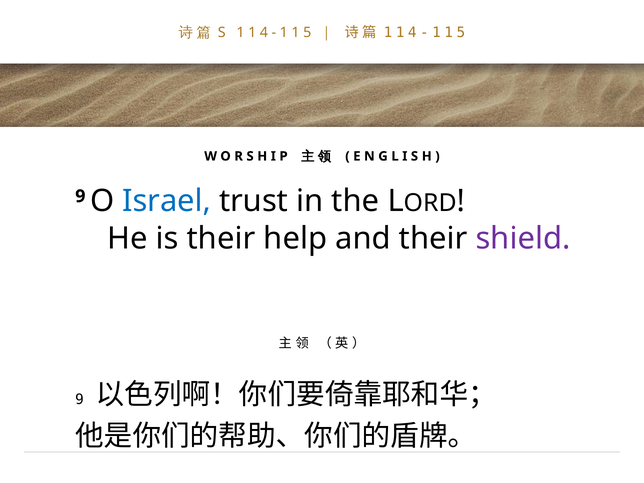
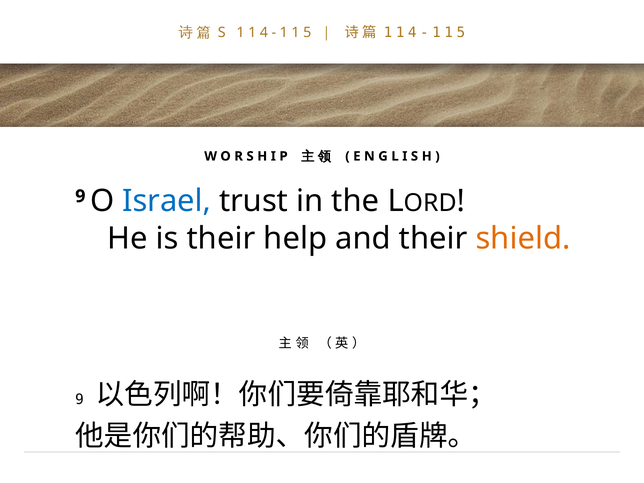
shield colour: purple -> orange
